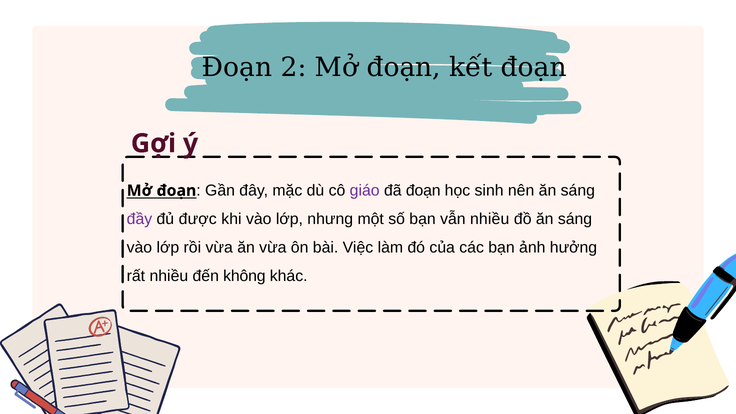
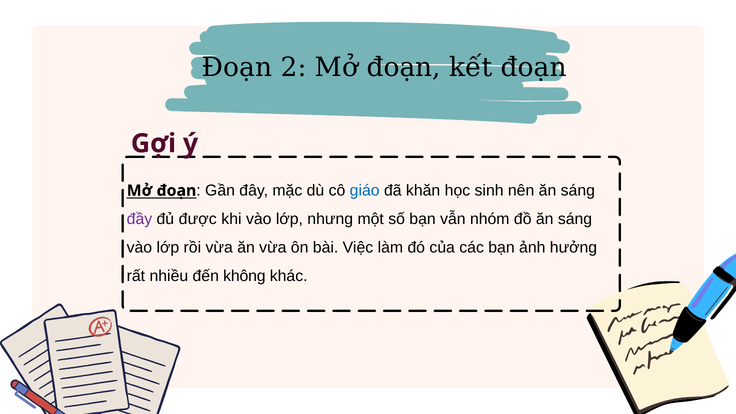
giáo colour: purple -> blue
đã đoạn: đoạn -> khăn
vẫn nhiều: nhiều -> nhóm
